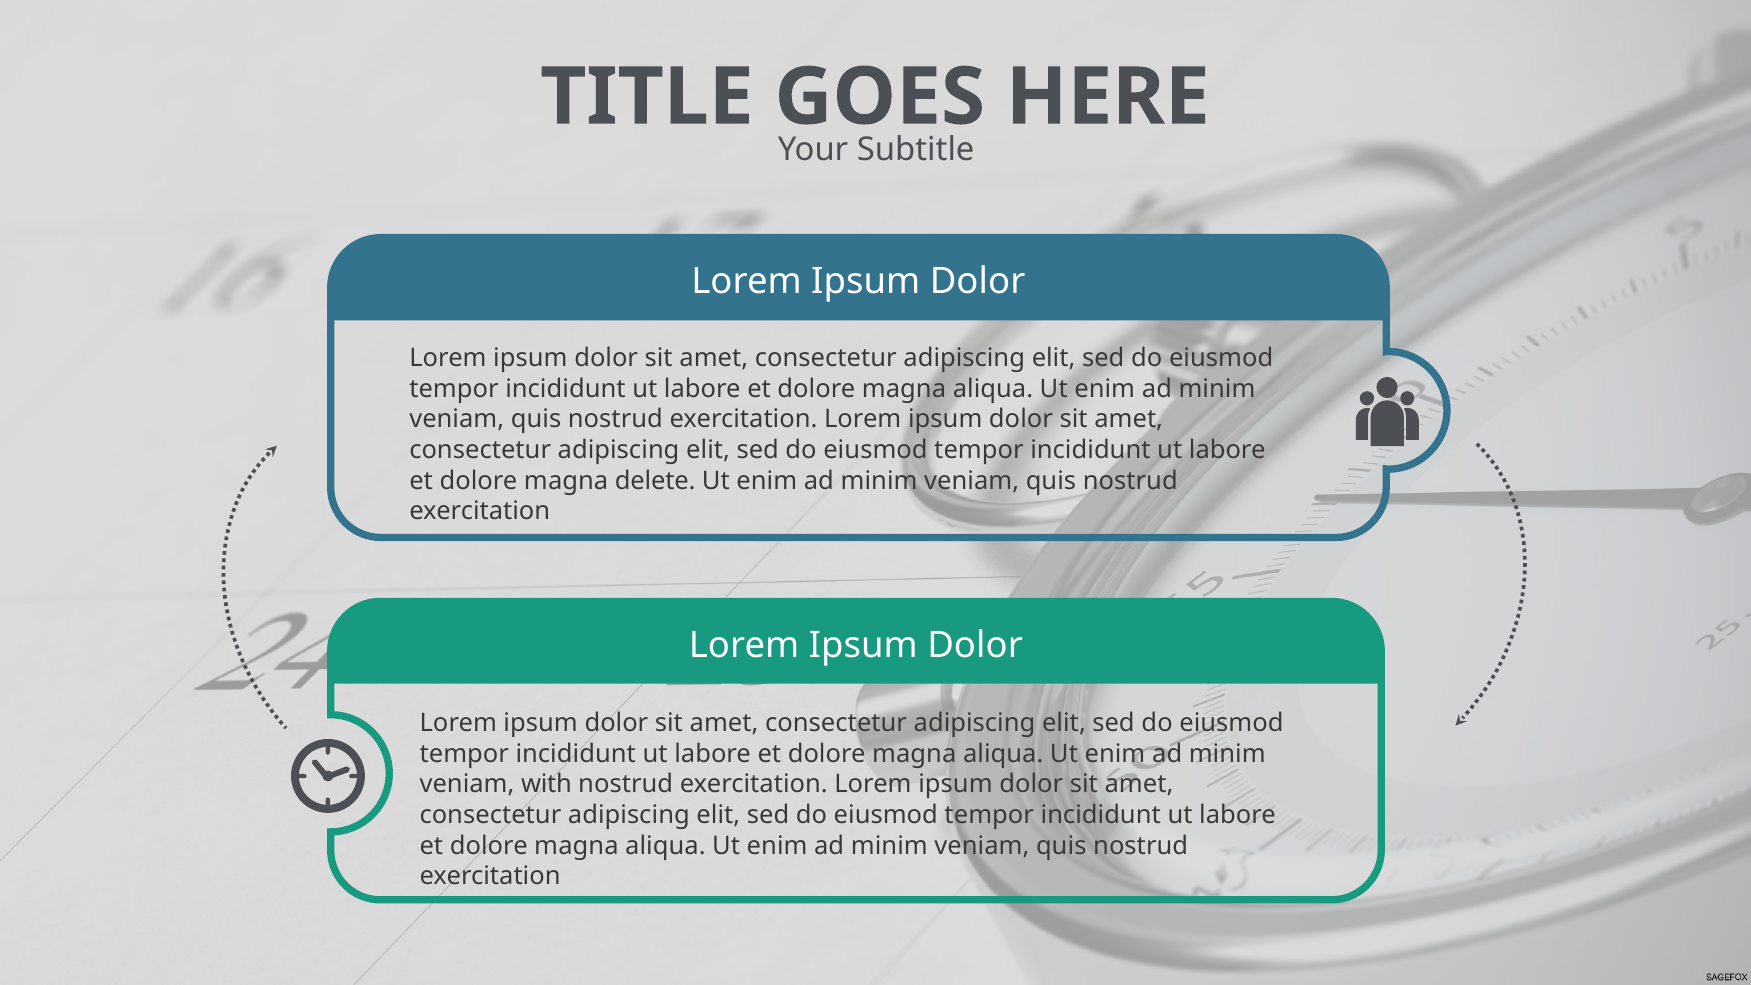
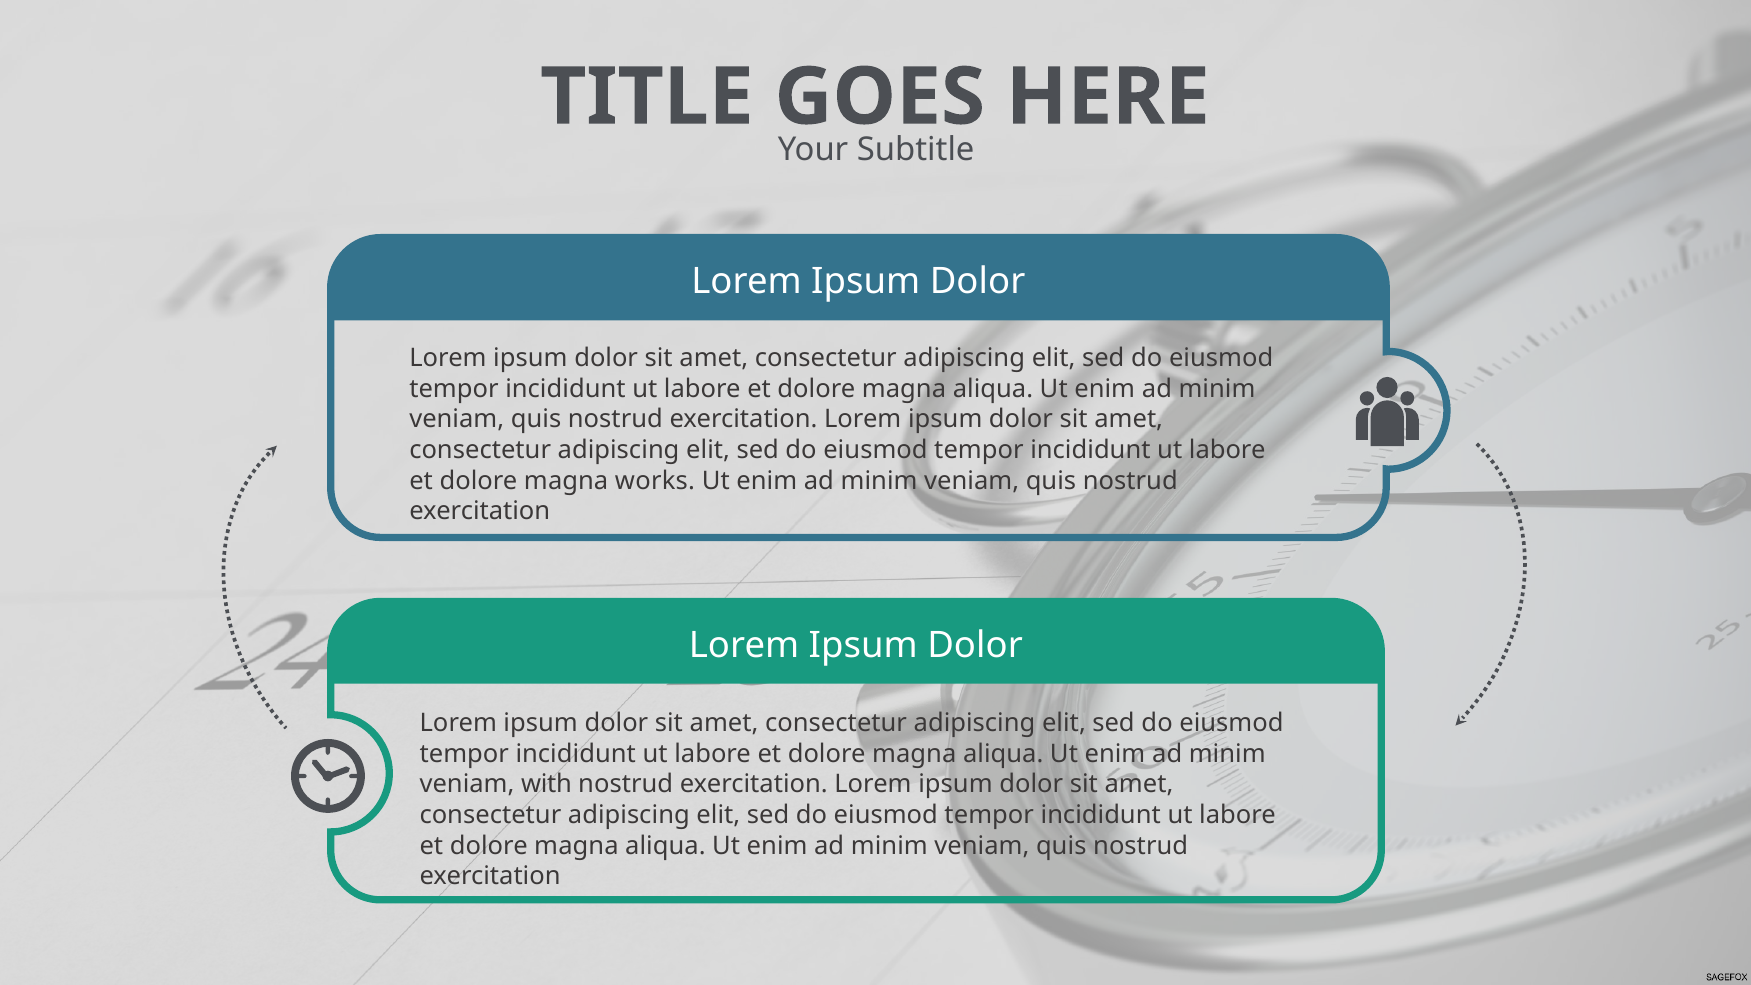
delete: delete -> works
